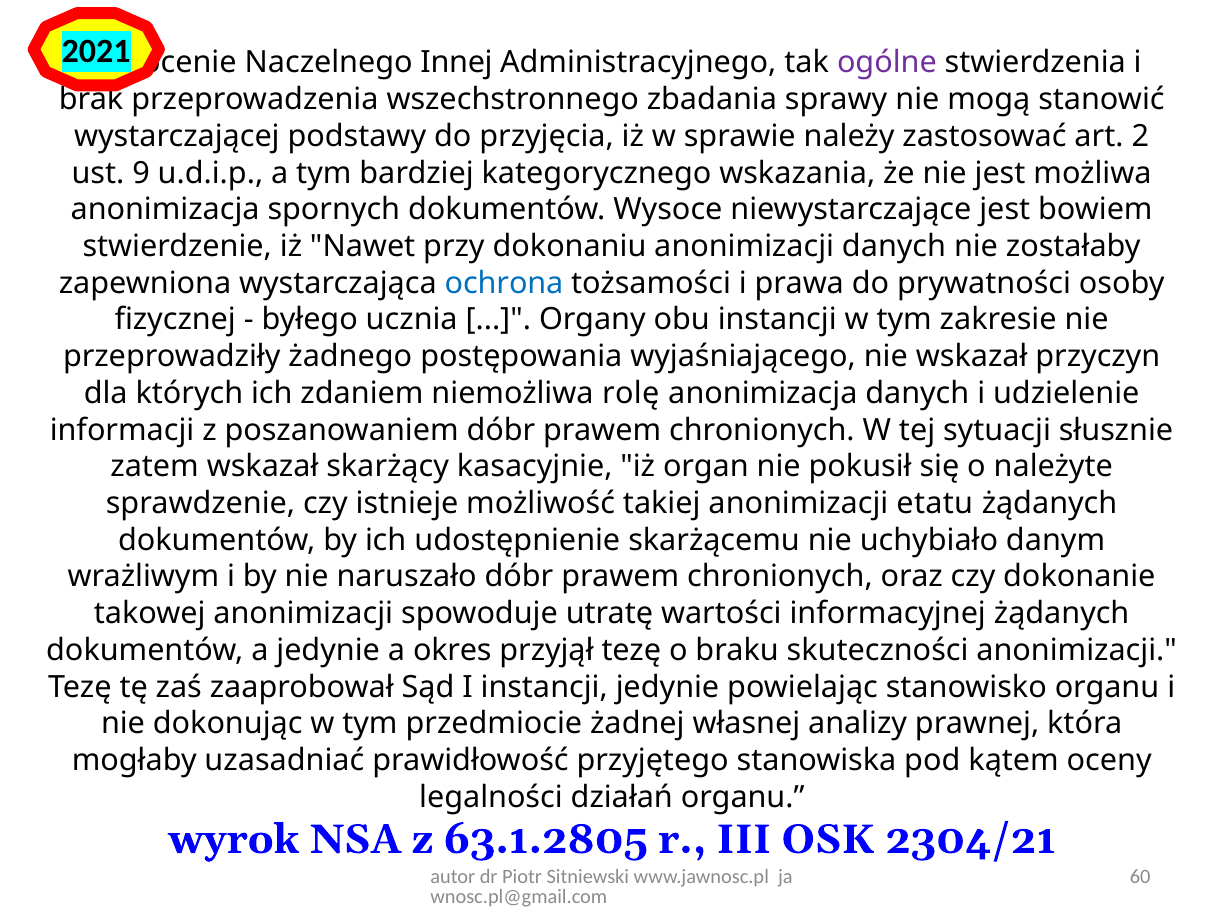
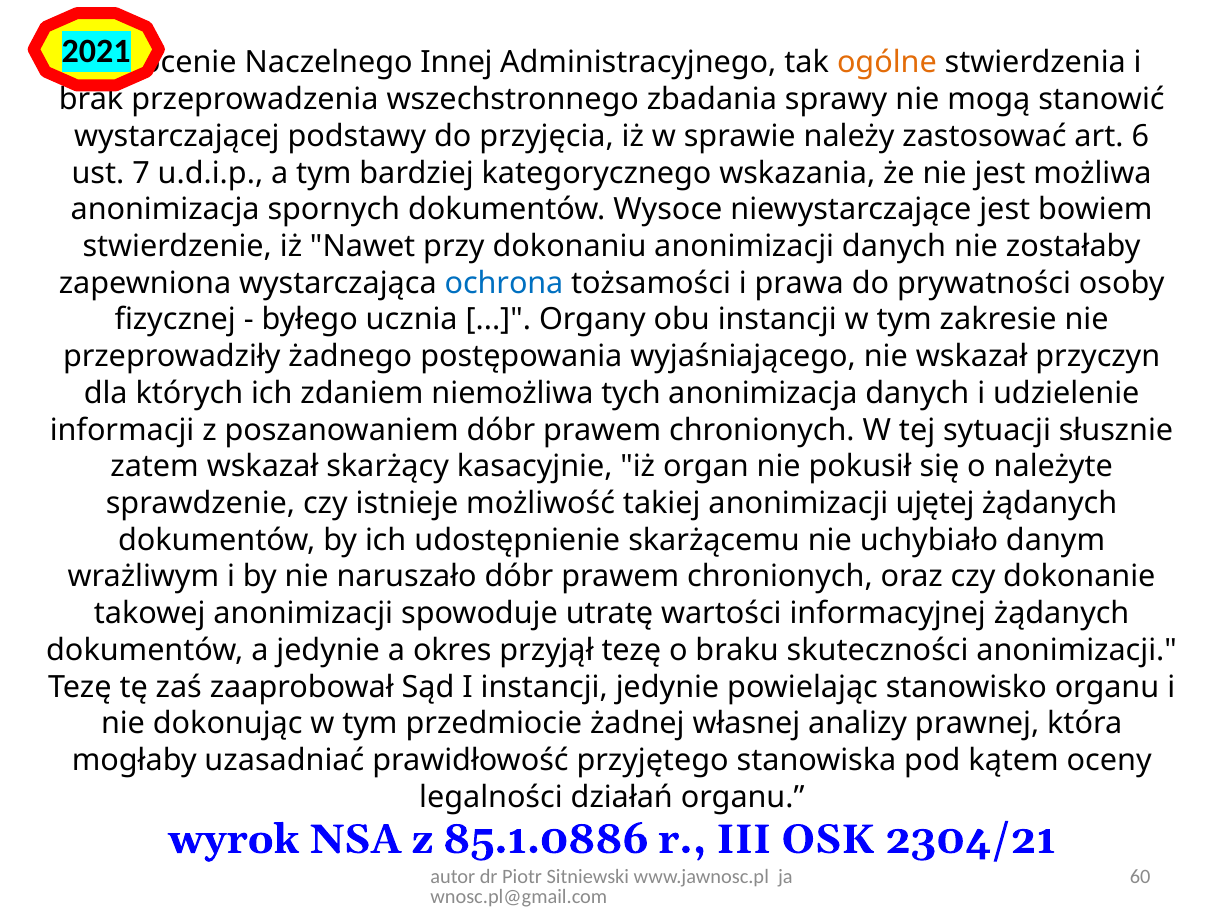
ogólne colour: purple -> orange
2: 2 -> 6
9: 9 -> 7
rolę: rolę -> tych
etatu: etatu -> ujętej
63.1.2805: 63.1.2805 -> 85.1.0886
